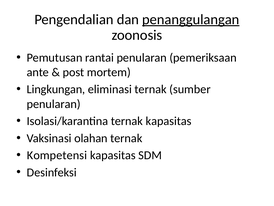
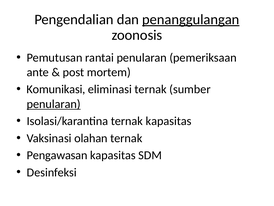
Lingkungan: Lingkungan -> Komunikasi
penularan at (54, 104) underline: none -> present
Kompetensi: Kompetensi -> Pengawasan
